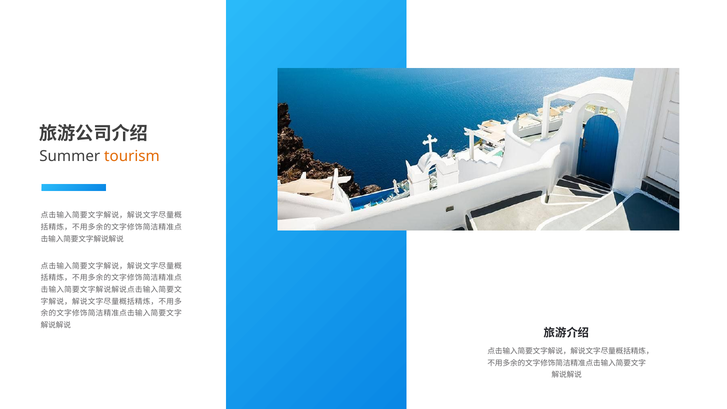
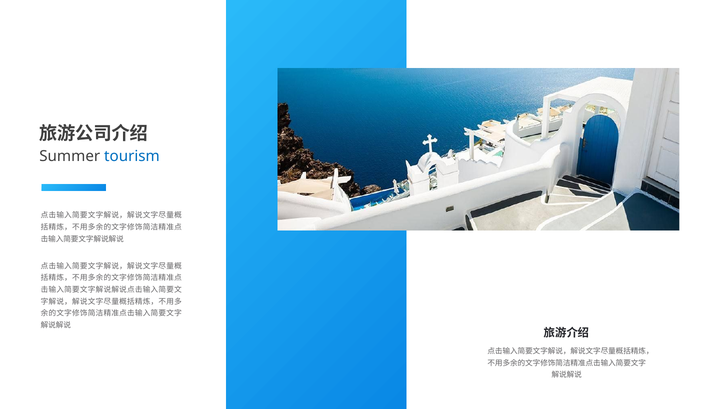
tourism colour: orange -> blue
